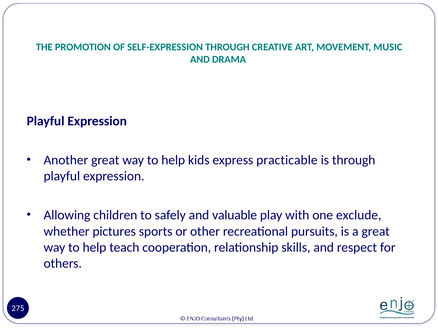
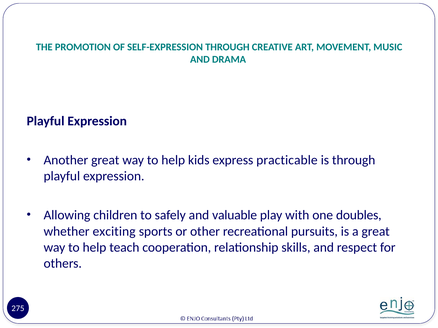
exclude: exclude -> doubles
pictures: pictures -> exciting
